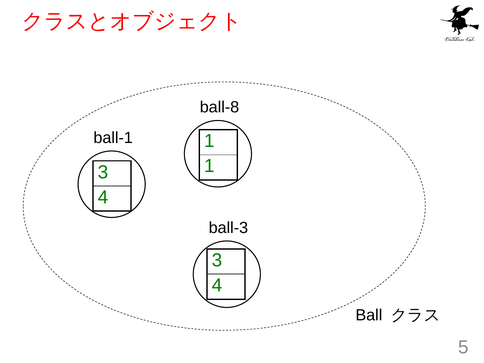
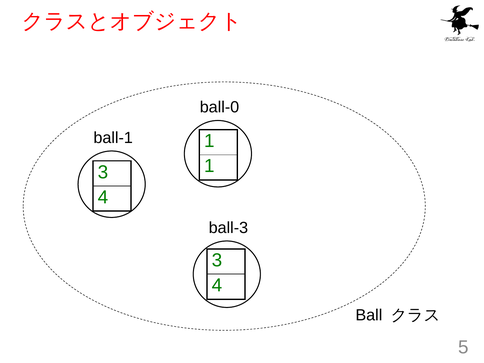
ball-8: ball-8 -> ball-0
